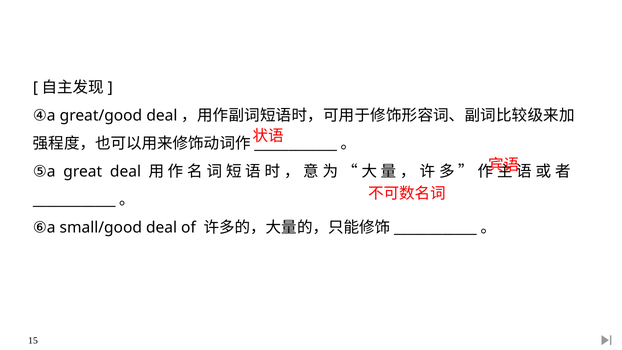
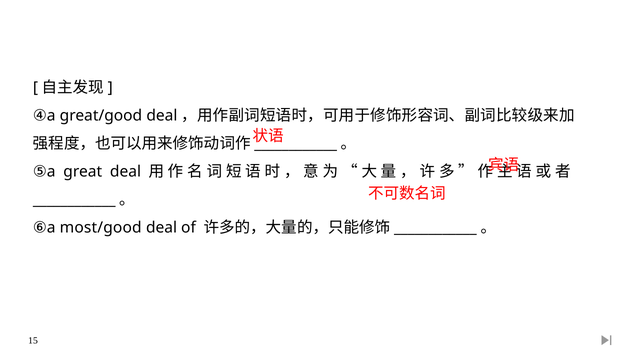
small/good: small/good -> most/good
